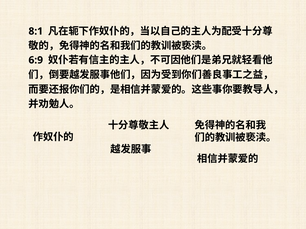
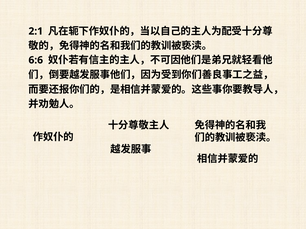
8:1: 8:1 -> 2:1
6:9: 6:9 -> 6:6
